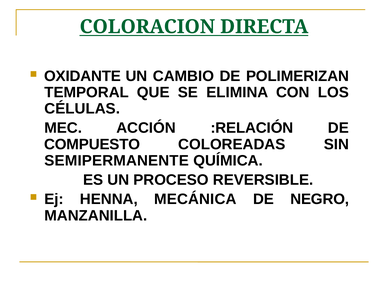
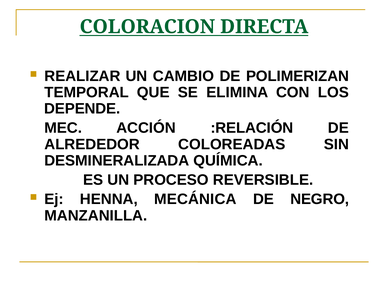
OXIDANTE: OXIDANTE -> REALIZAR
CÉLULAS: CÉLULAS -> DEPENDE
COMPUESTO: COMPUESTO -> ALREDEDOR
SEMIPERMANENTE: SEMIPERMANENTE -> DESMINERALIZADA
